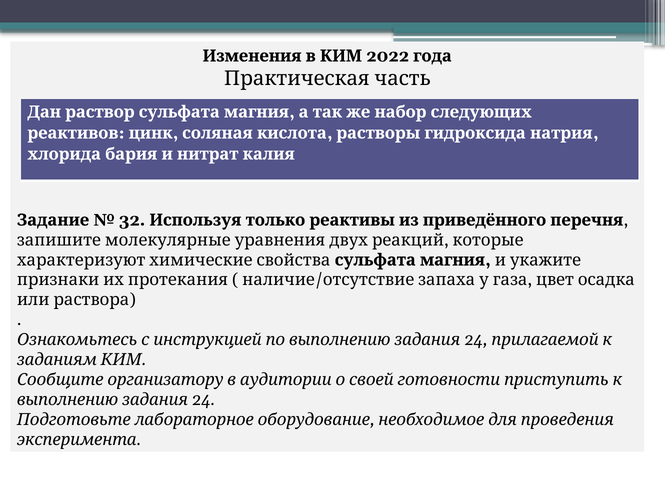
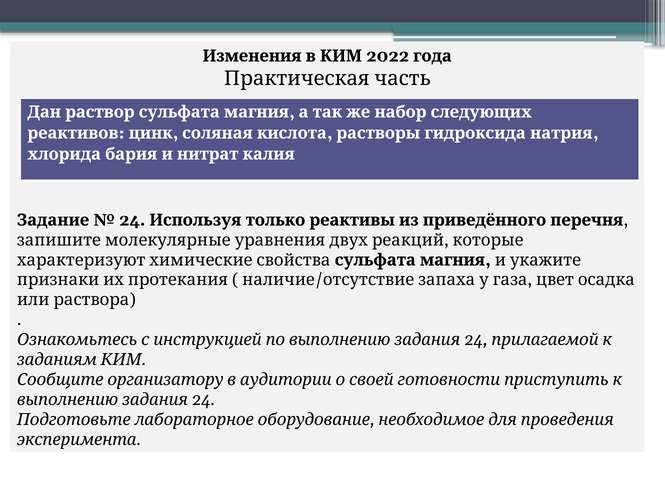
32 at (132, 220): 32 -> 24
